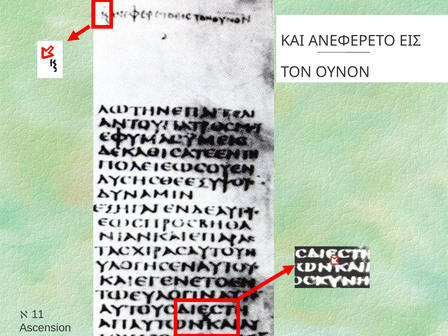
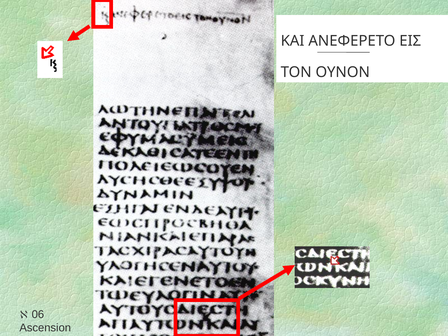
11: 11 -> 06
